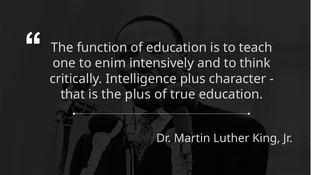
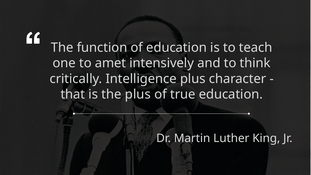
enim: enim -> amet
